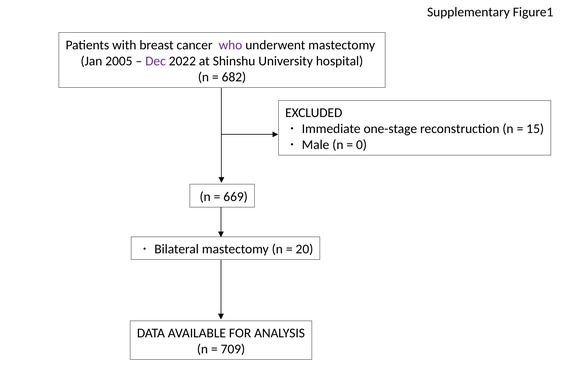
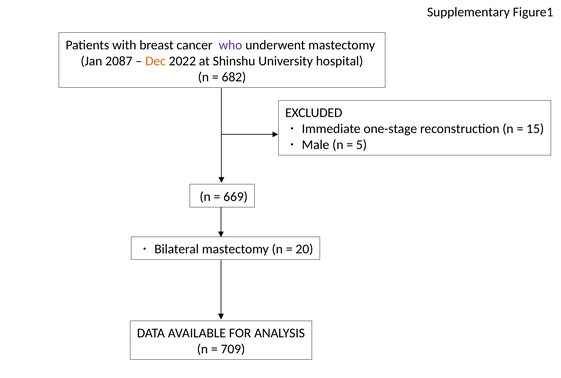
2005: 2005 -> 2087
Dec colour: purple -> orange
0: 0 -> 5
